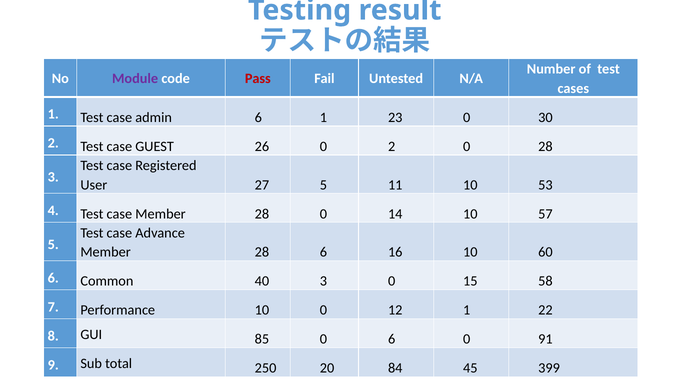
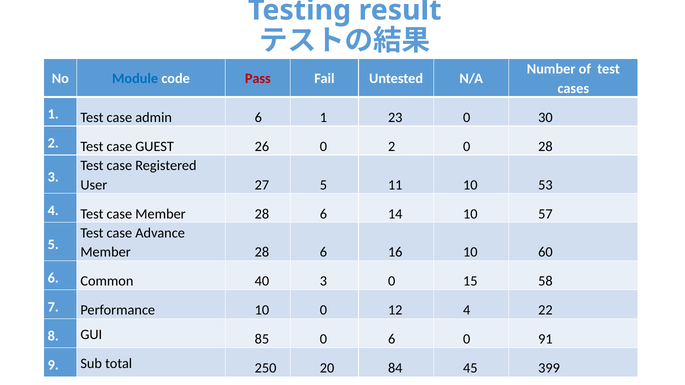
Module colour: purple -> blue
case Member 28 0: 0 -> 6
12 1: 1 -> 4
